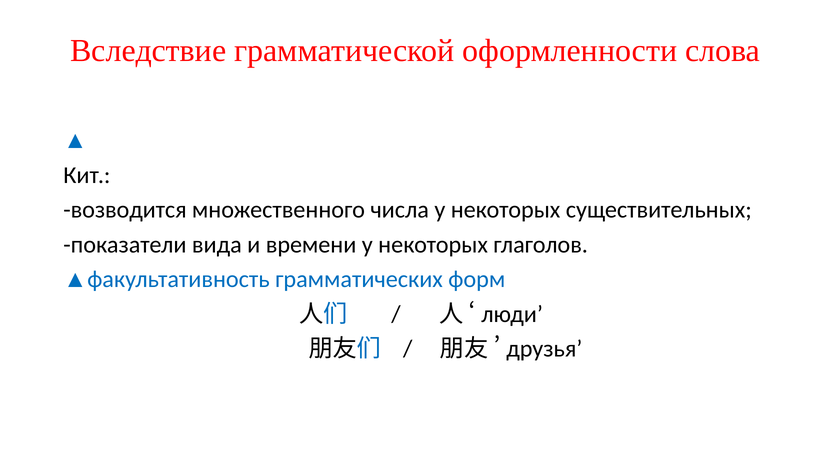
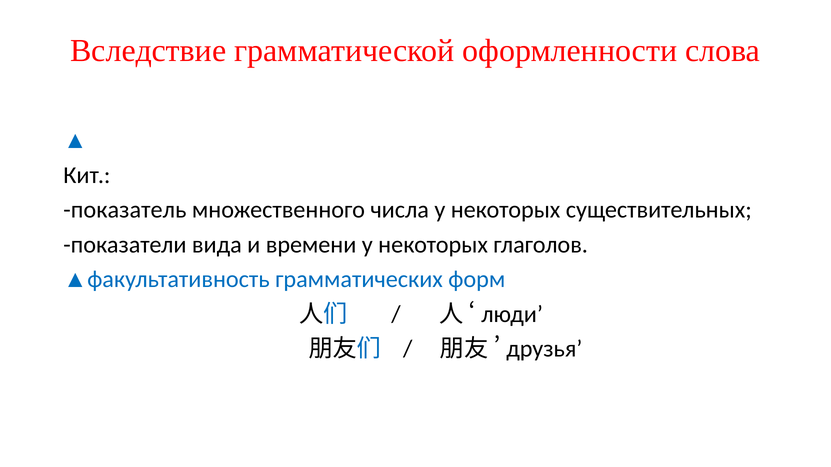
возводится: возводится -> показатель
